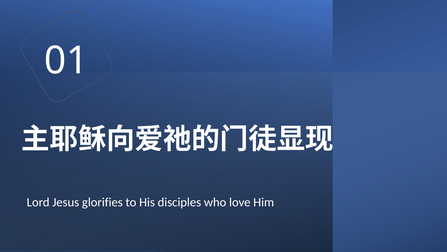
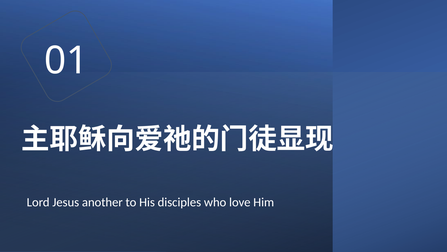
glorifies: glorifies -> another
